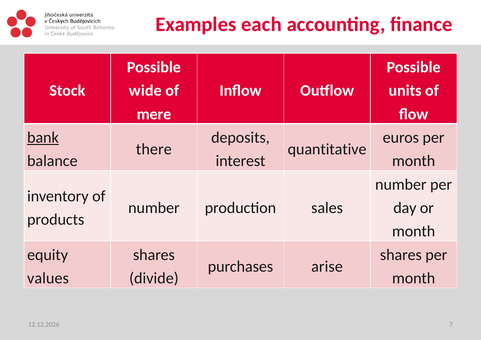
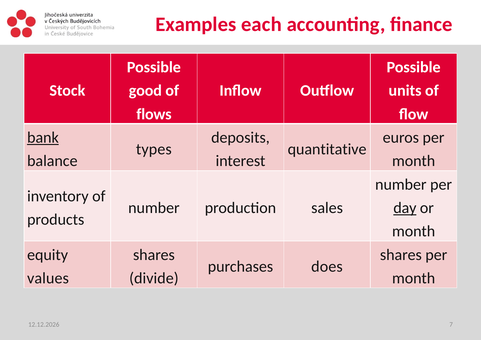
wide: wide -> good
mere: mere -> flows
there: there -> types
day underline: none -> present
arise: arise -> does
